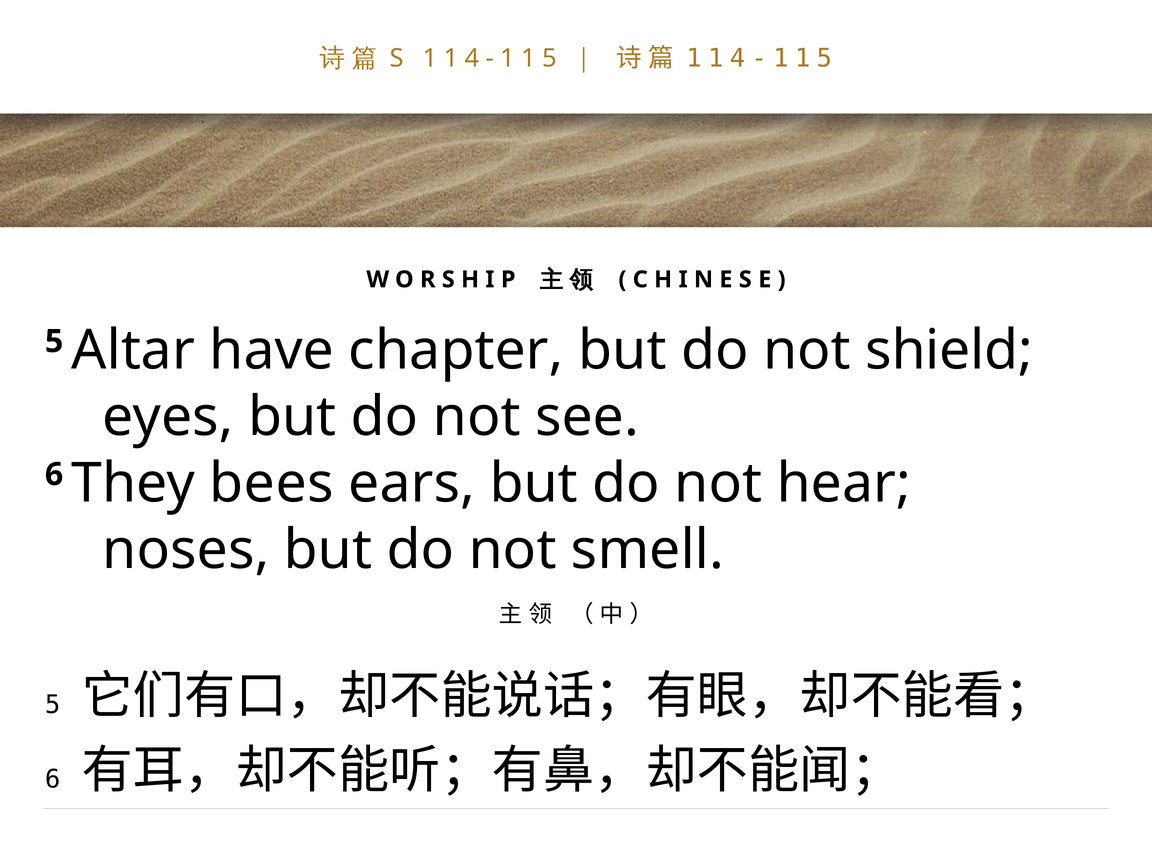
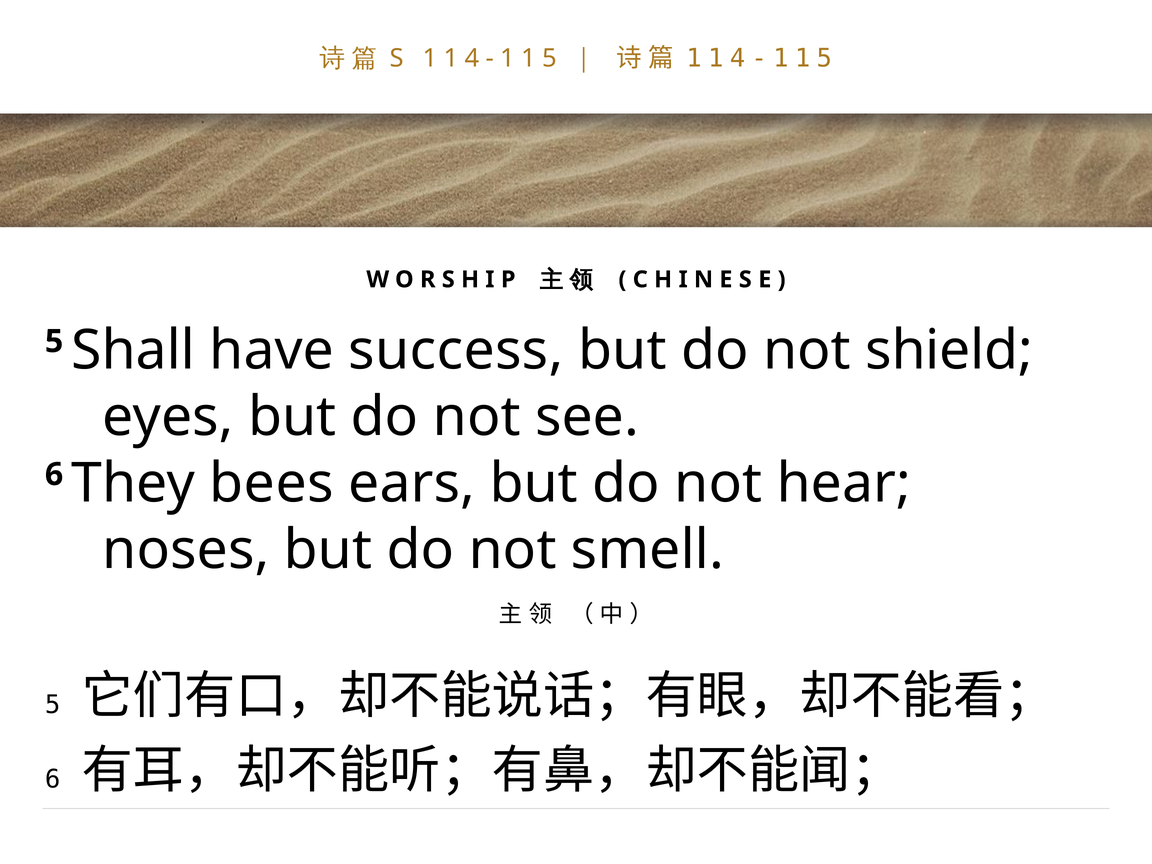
Altar: Altar -> Shall
chapter: chapter -> success
